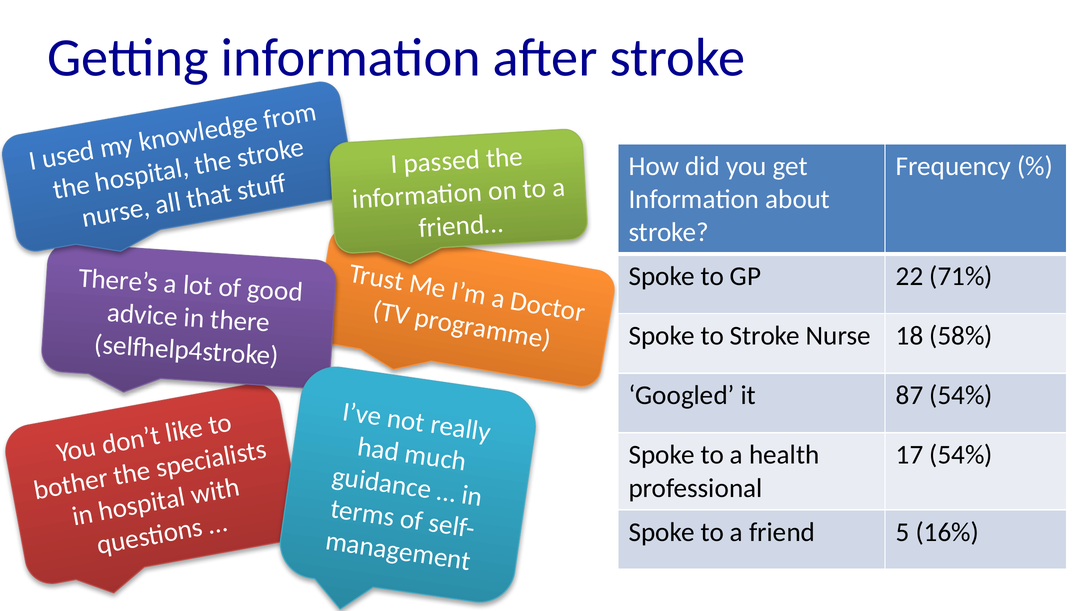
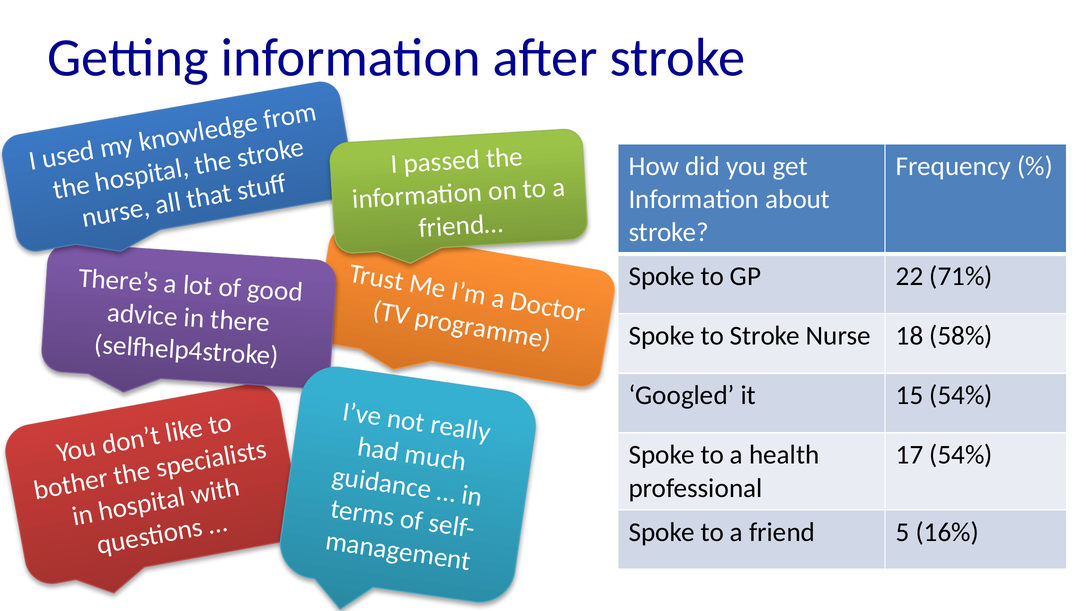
87: 87 -> 15
